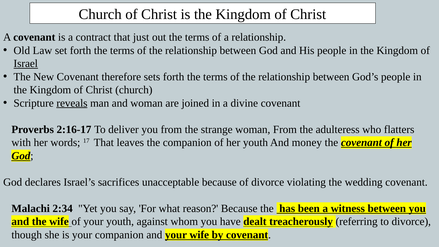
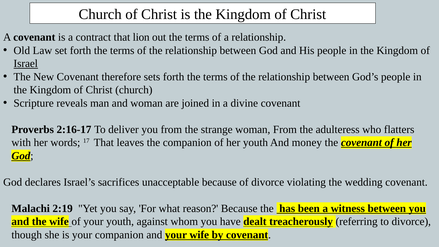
just: just -> lion
reveals underline: present -> none
2:34: 2:34 -> 2:19
